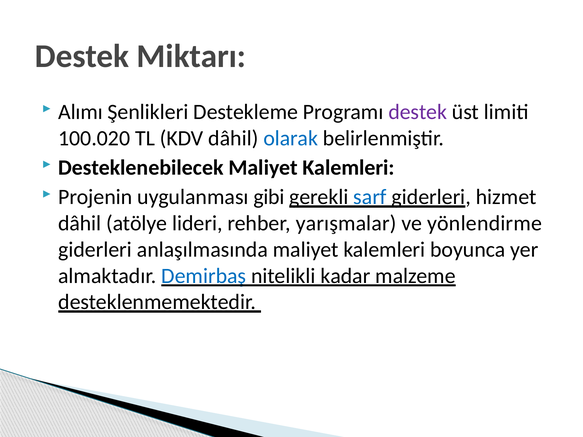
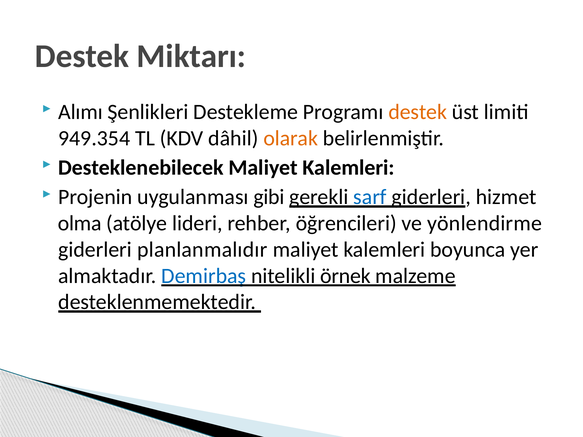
destek at (418, 112) colour: purple -> orange
100.020: 100.020 -> 949.354
olarak colour: blue -> orange
dâhil at (80, 223): dâhil -> olma
yarışmalar: yarışmalar -> öğrencileri
anlaşılmasında: anlaşılmasında -> planlanmalıdır
kadar: kadar -> örnek
